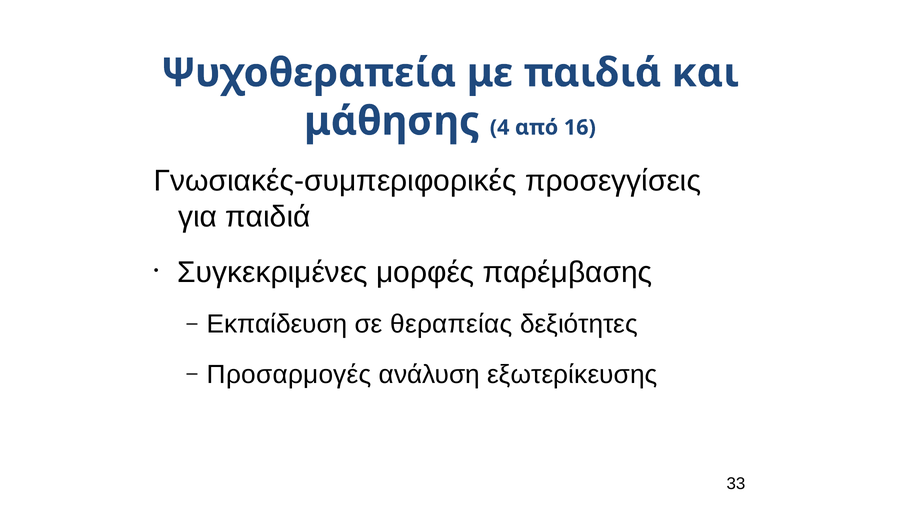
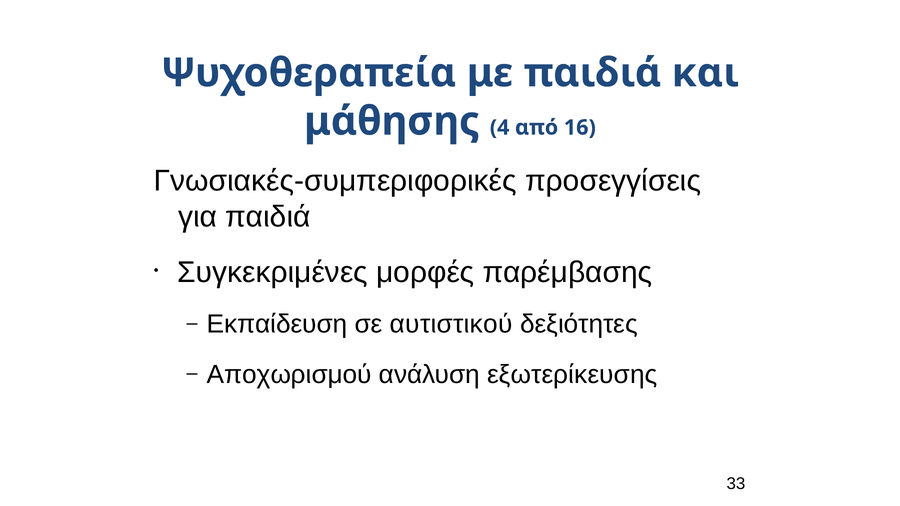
θεραπείας: θεραπείας -> αυτιστικού
Προσαρμογές: Προσαρμογές -> Αποχωρισμού
